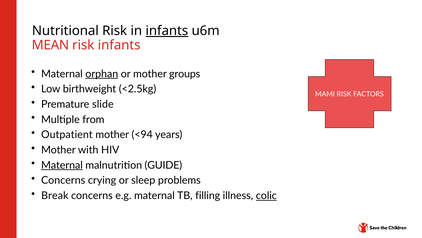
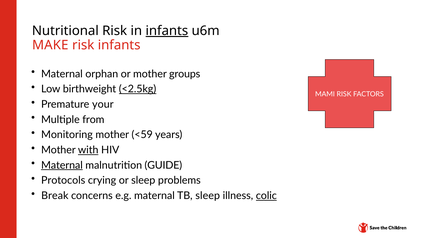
MEAN: MEAN -> MAKE
orphan underline: present -> none
<2.5kg underline: none -> present
slide: slide -> your
Outpatient: Outpatient -> Monitoring
<94: <94 -> <59
with underline: none -> present
Concerns at (63, 180): Concerns -> Protocols
TB filling: filling -> sleep
